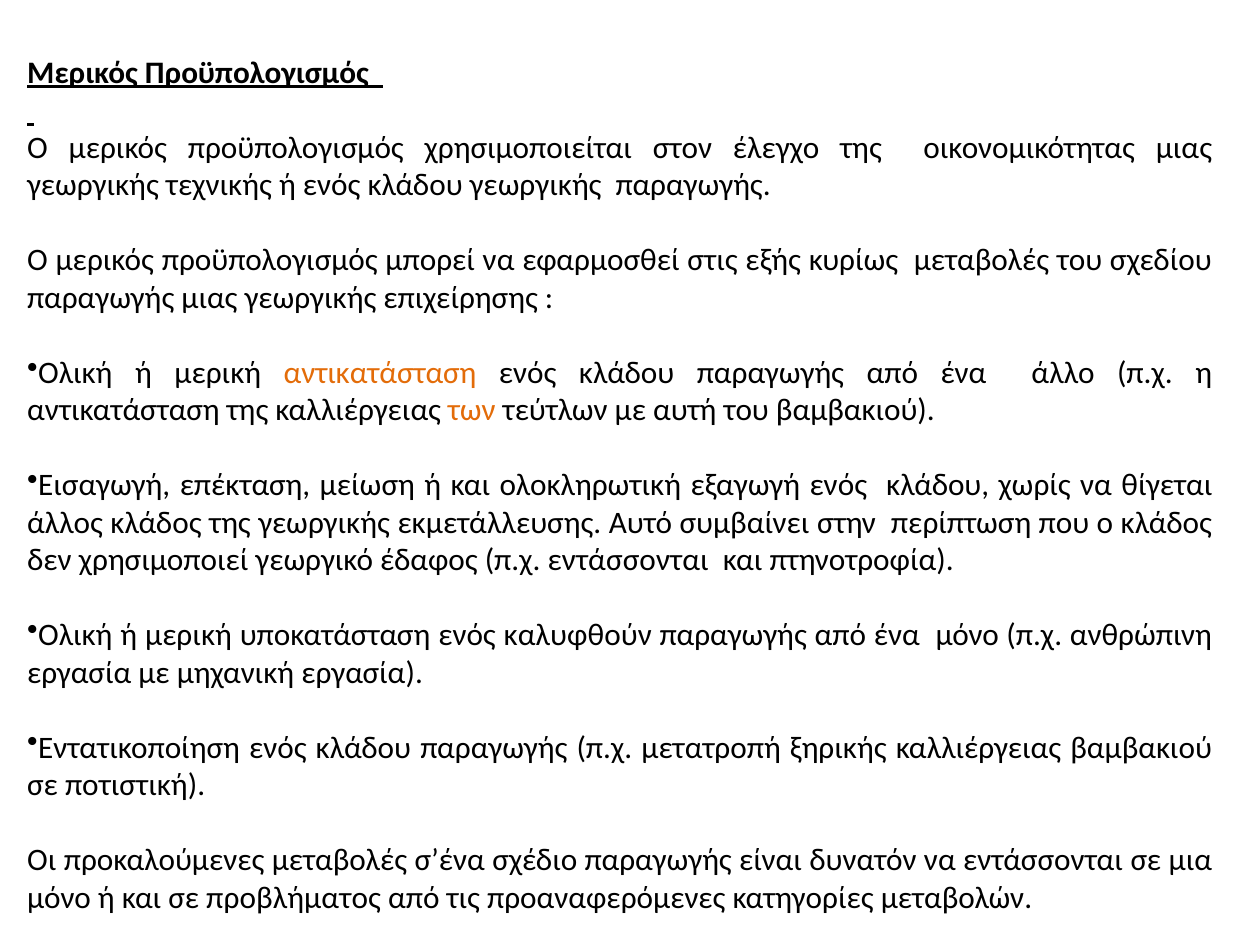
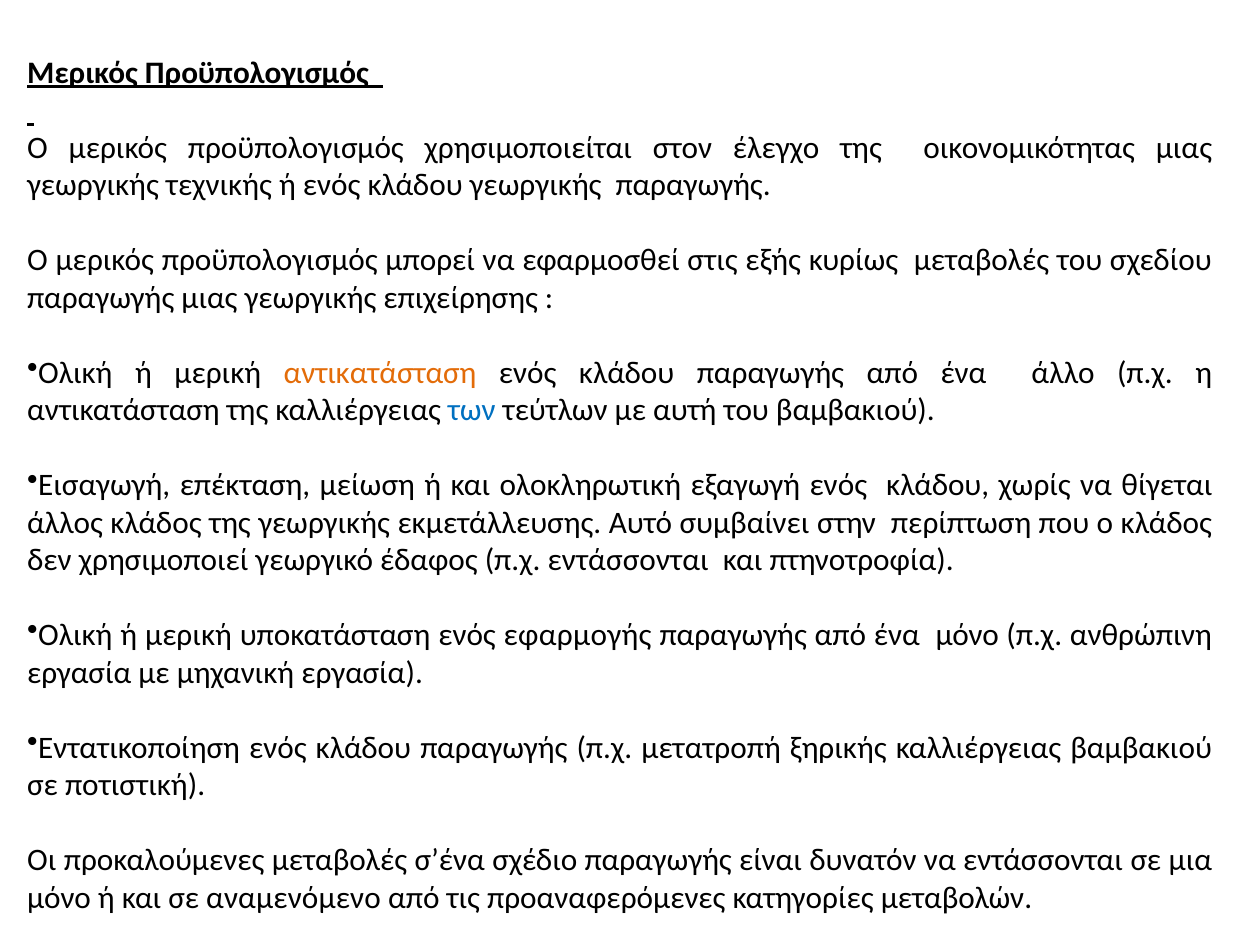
των colour: orange -> blue
καλυφθούν: καλυφθούν -> εφαρμογής
προβλήματος: προβλήματος -> αναμενόμενο
